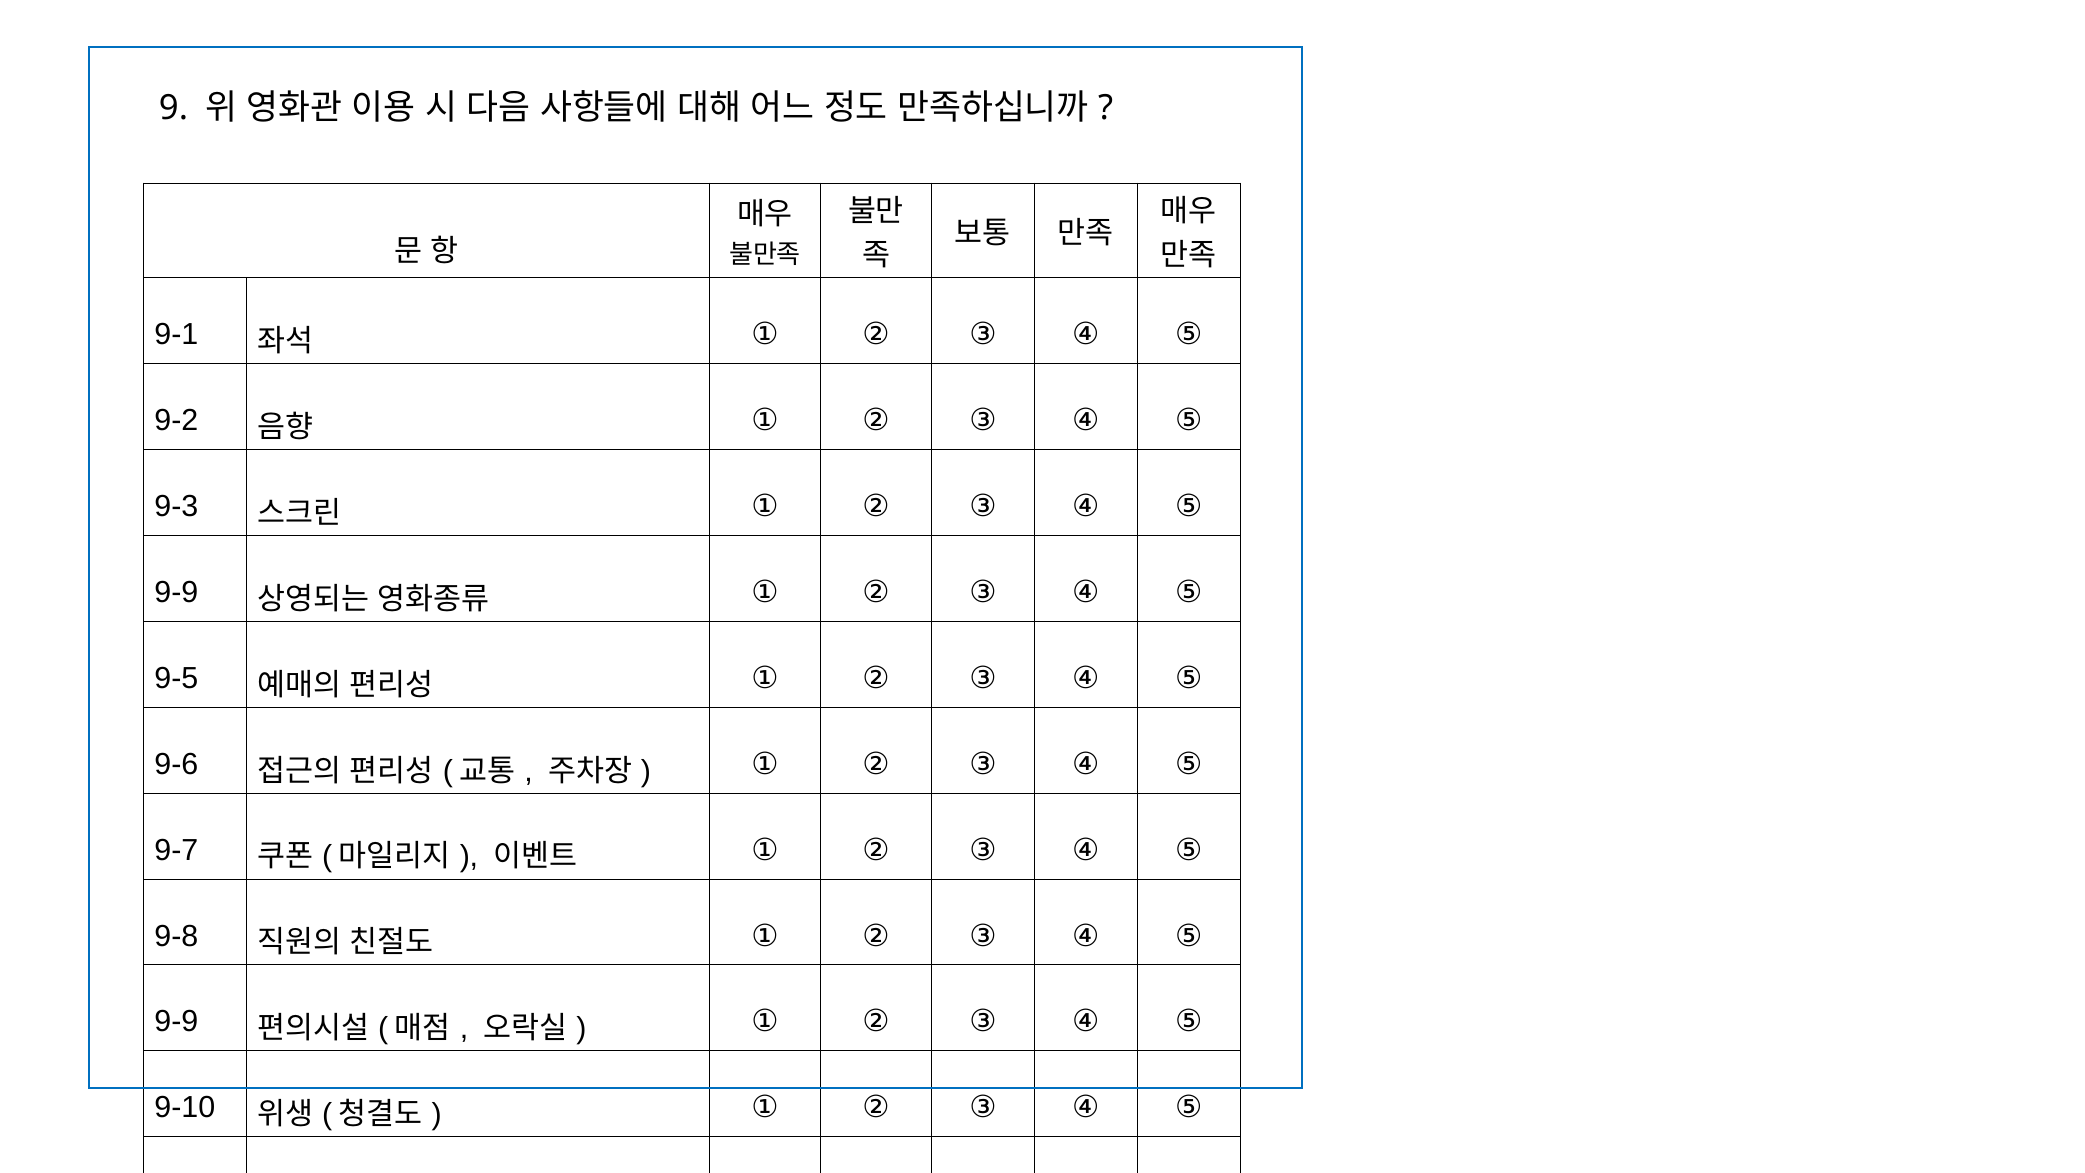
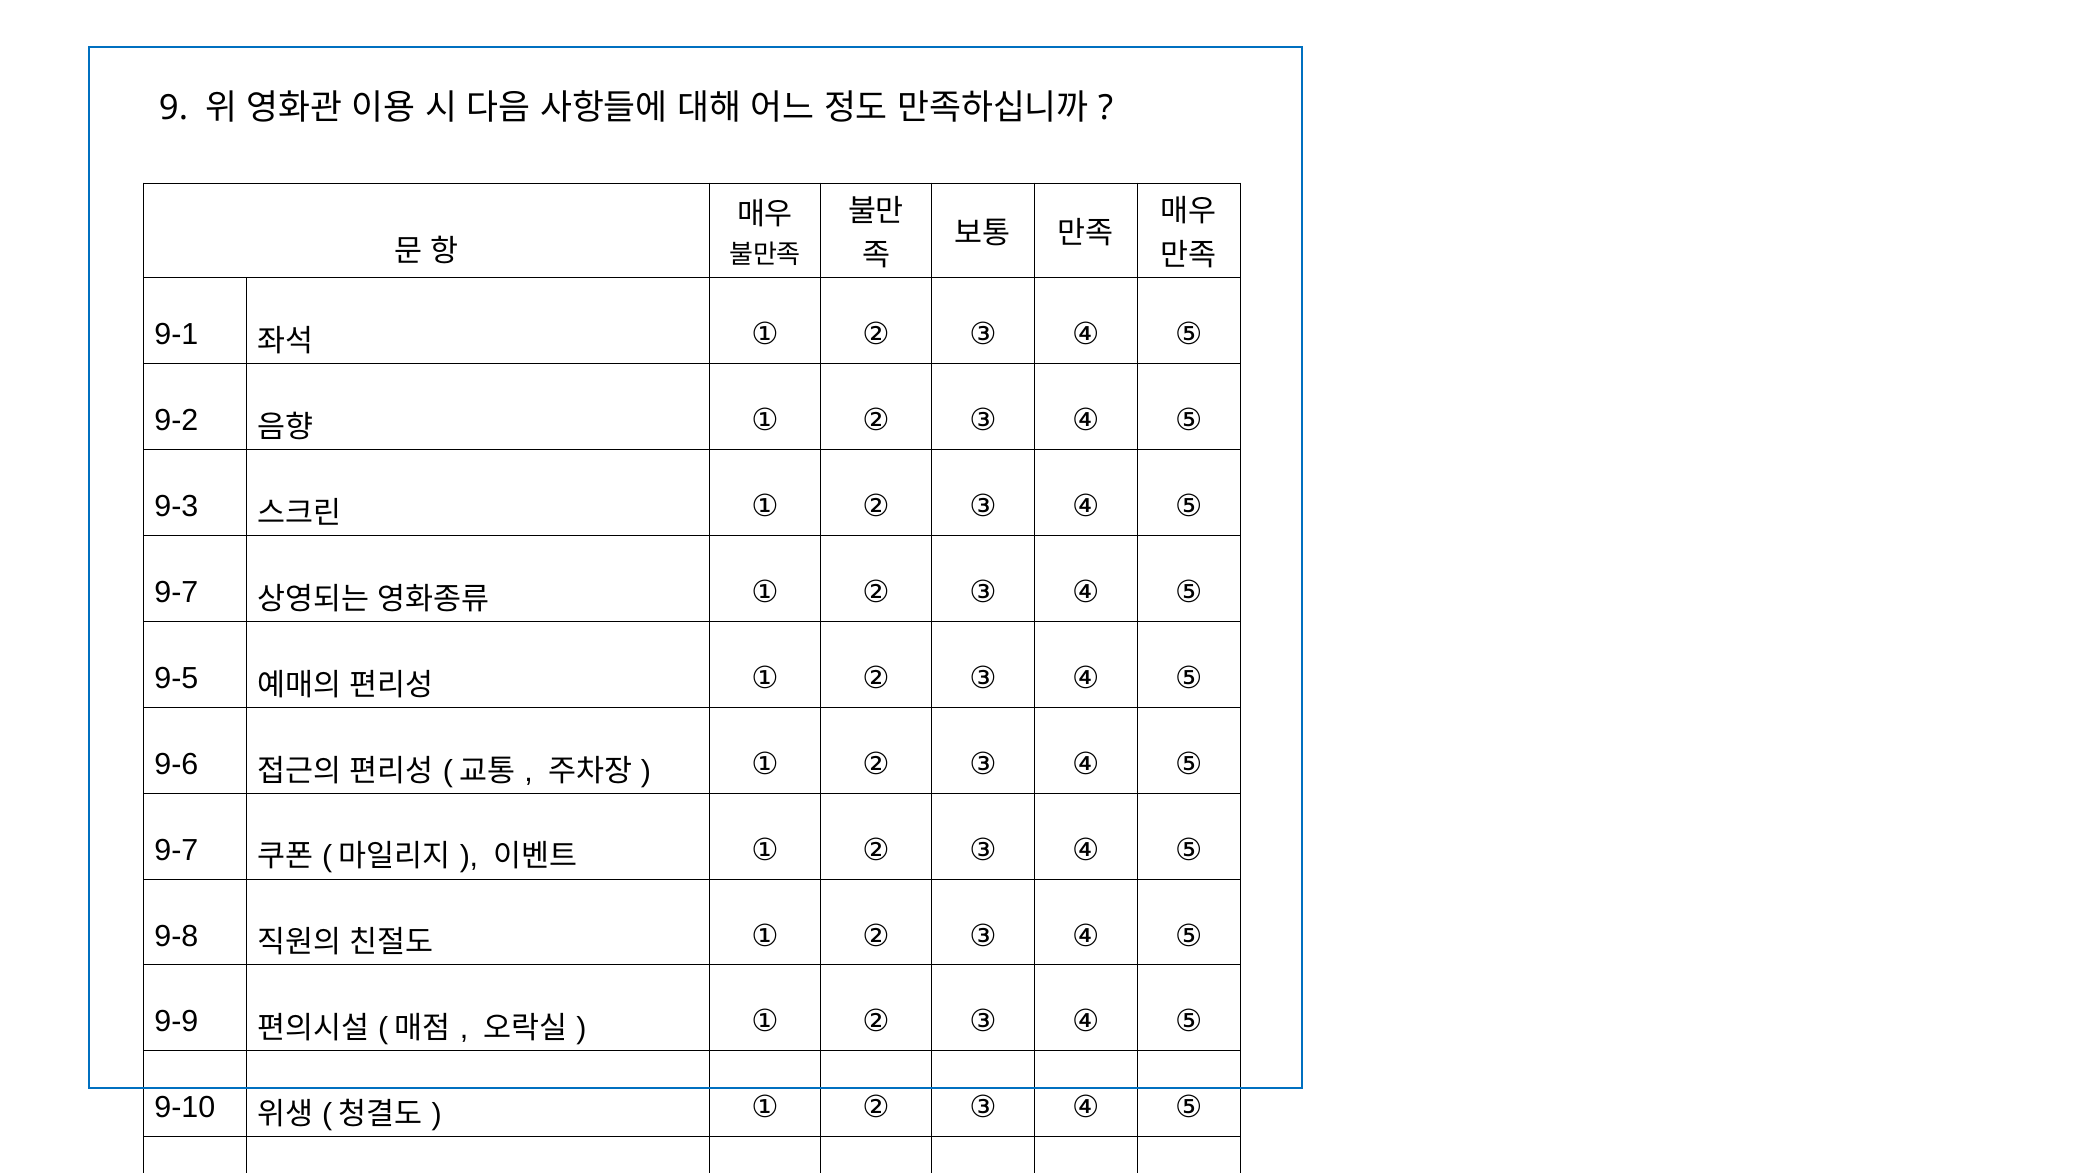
9-9 at (176, 592): 9-9 -> 9-7
